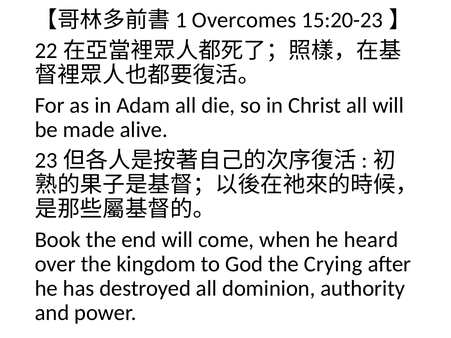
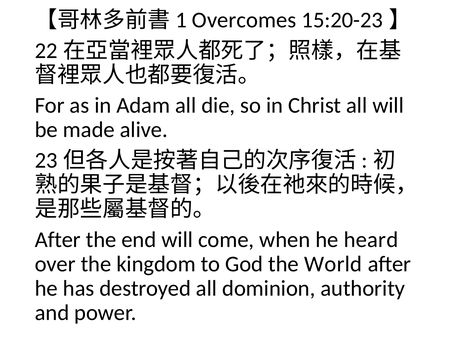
Book at (58, 240): Book -> After
Crying: Crying -> World
